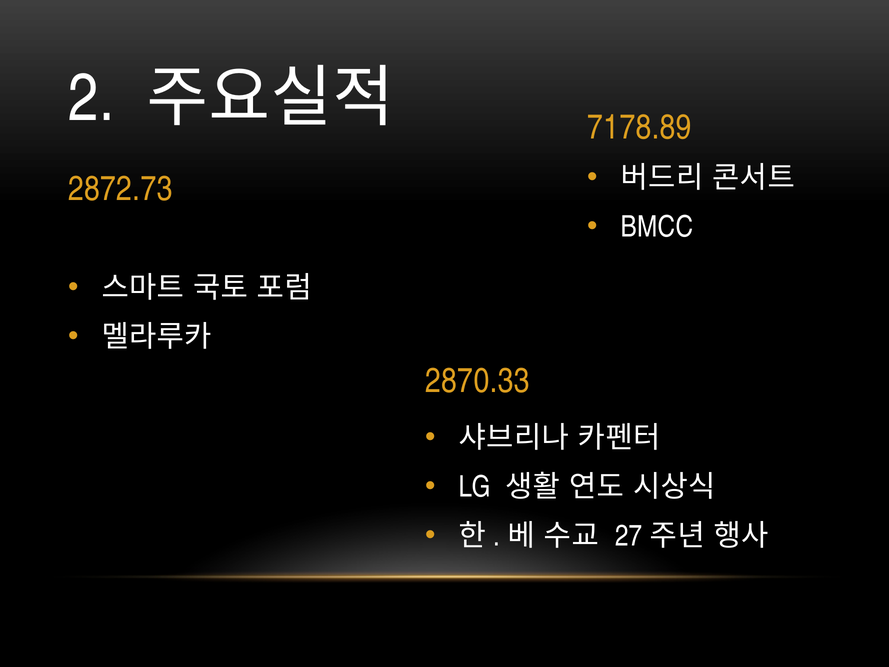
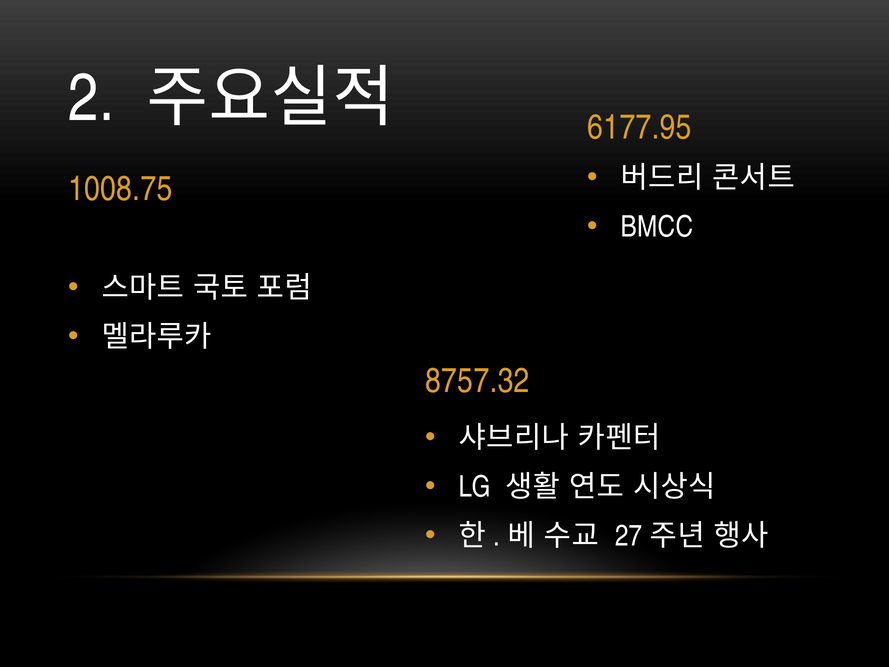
7178.89: 7178.89 -> 6177.95
2872.73: 2872.73 -> 1008.75
2870.33: 2870.33 -> 8757.32
